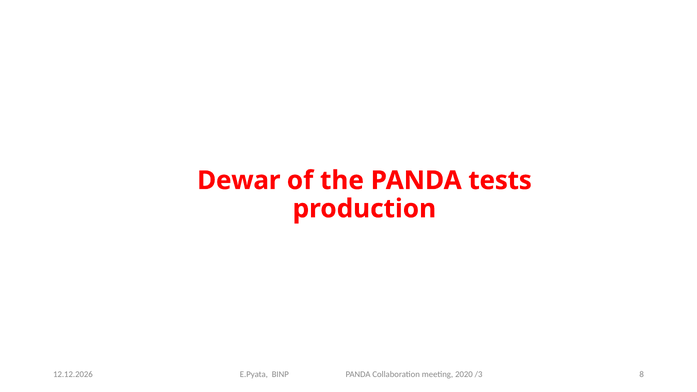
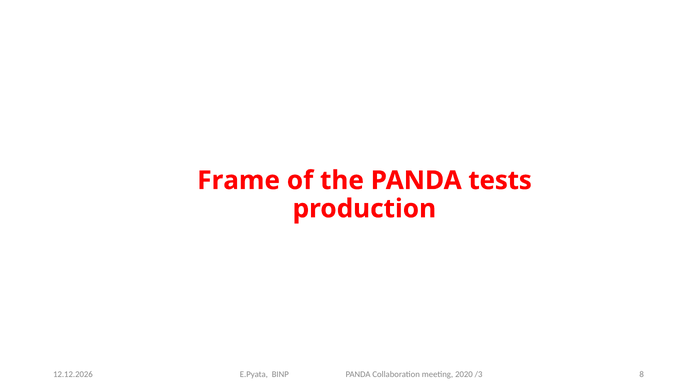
Dewar: Dewar -> Frame
